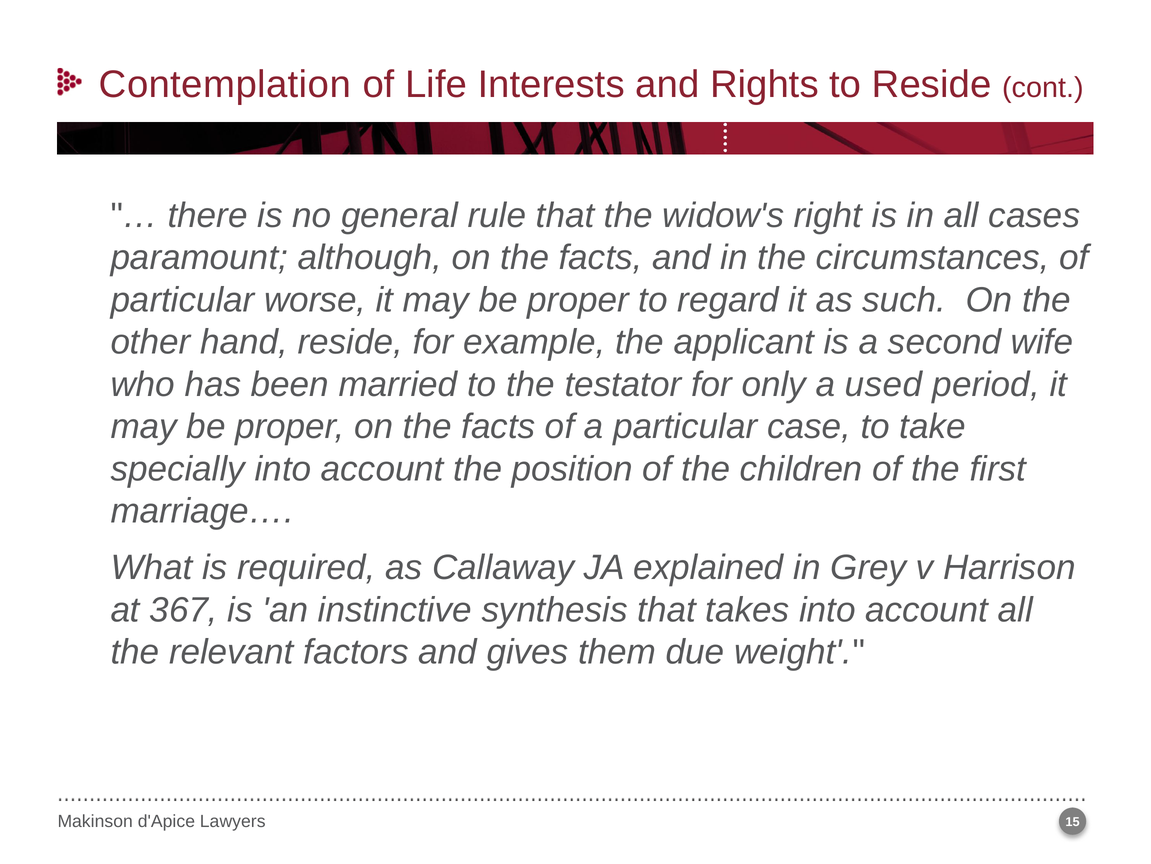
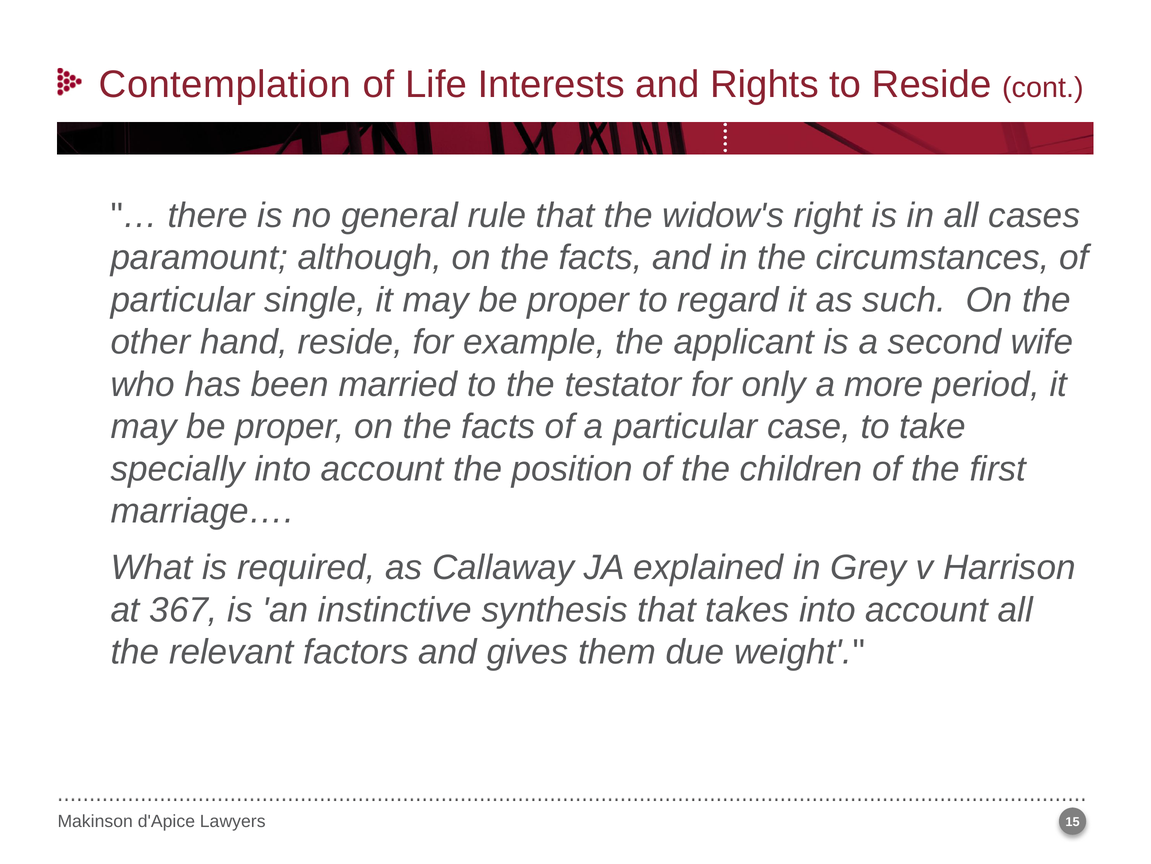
worse: worse -> single
used: used -> more
